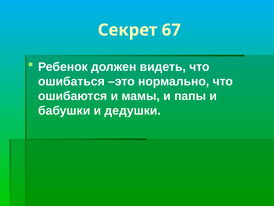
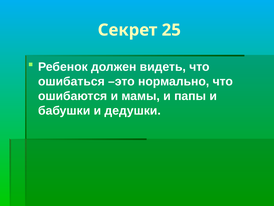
67: 67 -> 25
